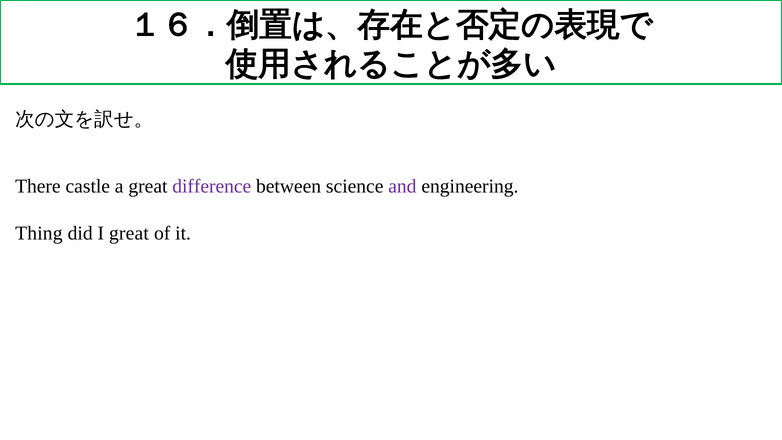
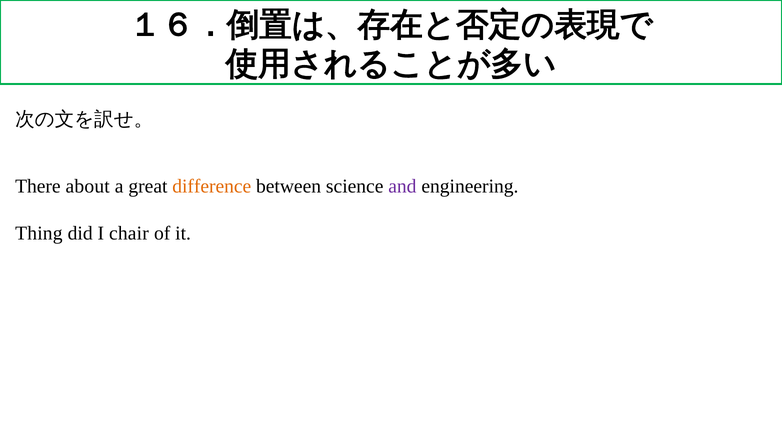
castle: castle -> about
difference colour: purple -> orange
I great: great -> chair
